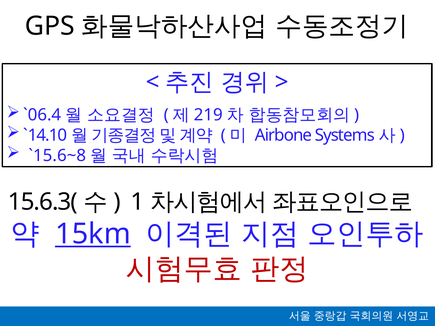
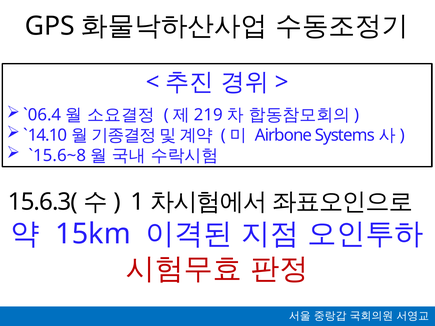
15km underline: present -> none
